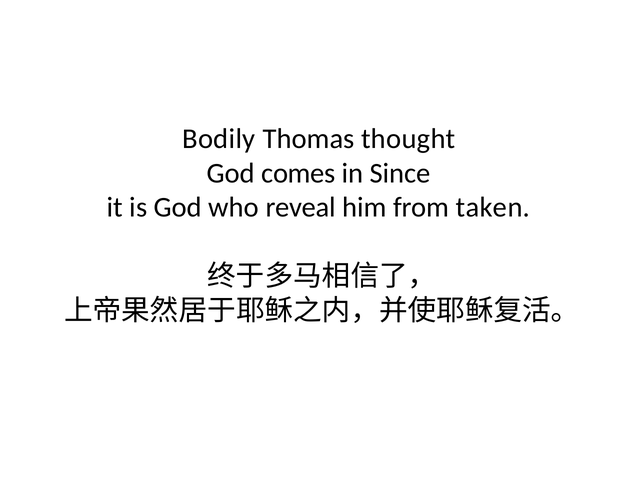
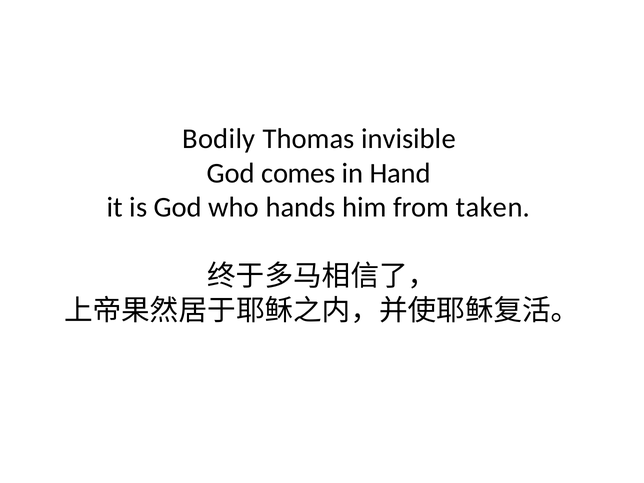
thought: thought -> invisible
Since: Since -> Hand
reveal: reveal -> hands
